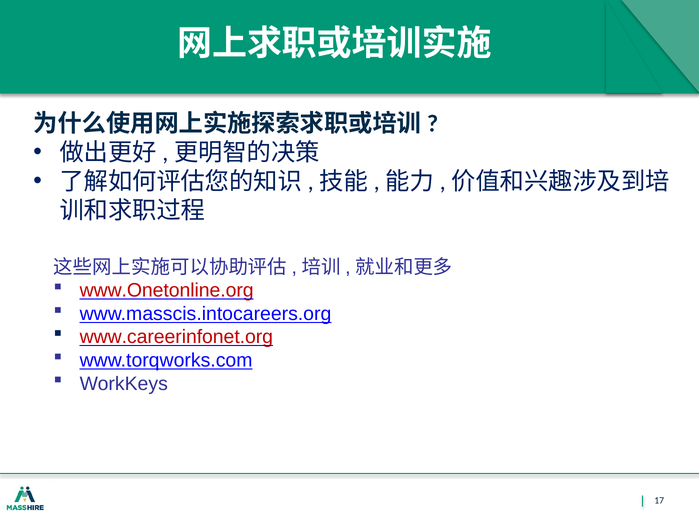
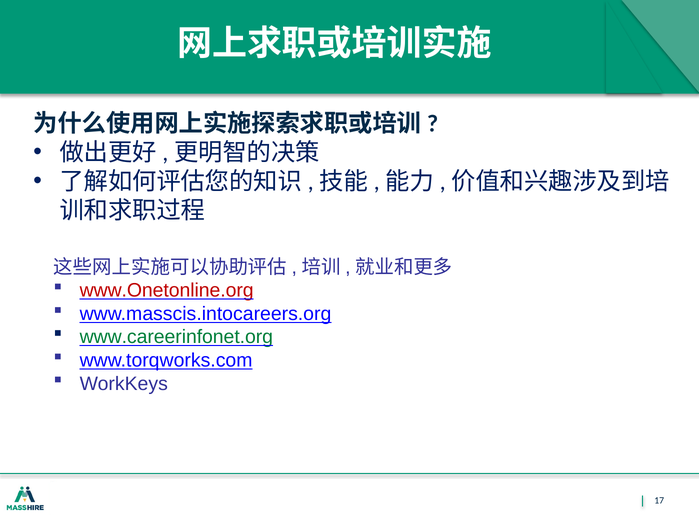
www.careerinfonet.org colour: red -> green
